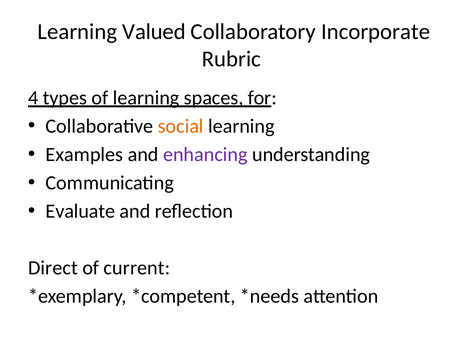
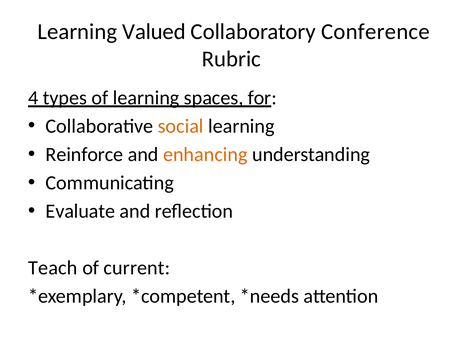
Incorporate: Incorporate -> Conference
Examples: Examples -> Reinforce
enhancing colour: purple -> orange
Direct: Direct -> Teach
